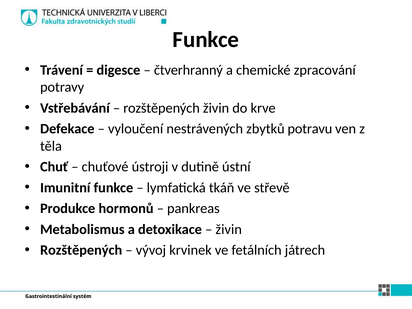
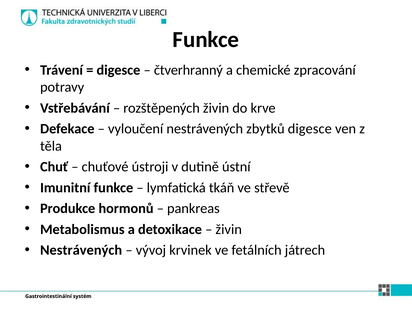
zbytků potravu: potravu -> digesce
Rozštěpených at (81, 250): Rozštěpených -> Nestrávených
